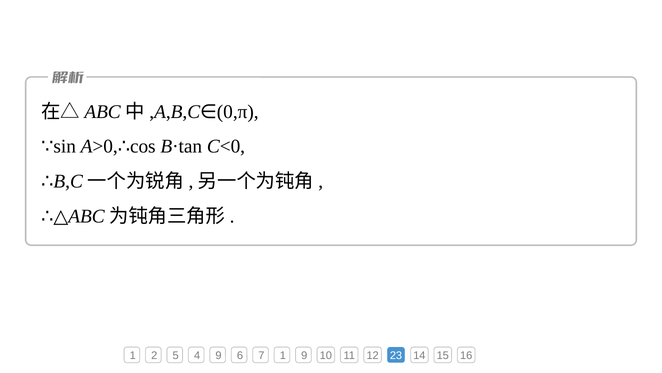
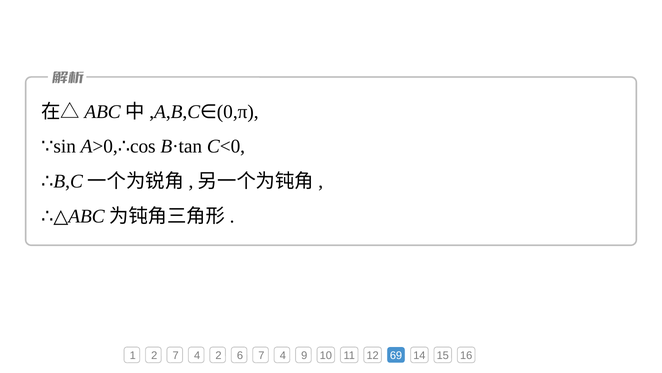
2 5: 5 -> 7
4 9: 9 -> 2
6 7 1: 1 -> 4
23: 23 -> 69
